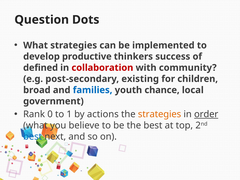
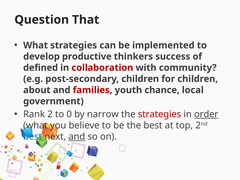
Dots: Dots -> That
post-secondary existing: existing -> children
broad: broad -> about
families colour: blue -> red
0: 0 -> 2
1: 1 -> 0
actions: actions -> narrow
strategies at (160, 114) colour: orange -> red
and at (77, 137) underline: none -> present
